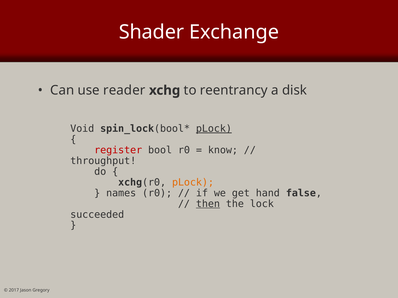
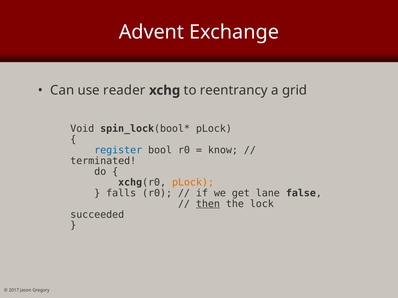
Shader: Shader -> Advent
disk: disk -> grid
pLock at (214, 129) underline: present -> none
register colour: red -> blue
throughput: throughput -> terminated
names: names -> falls
hand: hand -> lane
